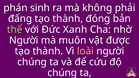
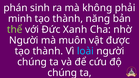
đấng: đấng -> minh
đóng: đóng -> năng
loài colour: pink -> light blue
